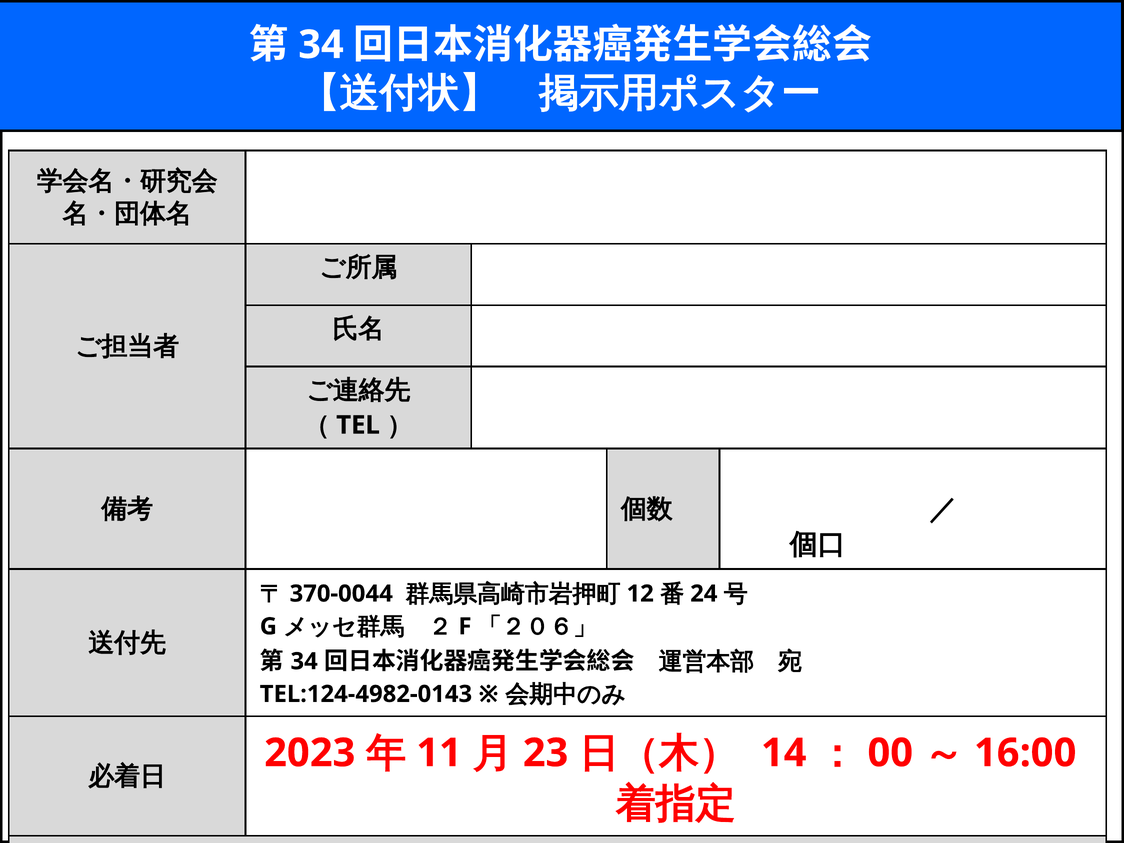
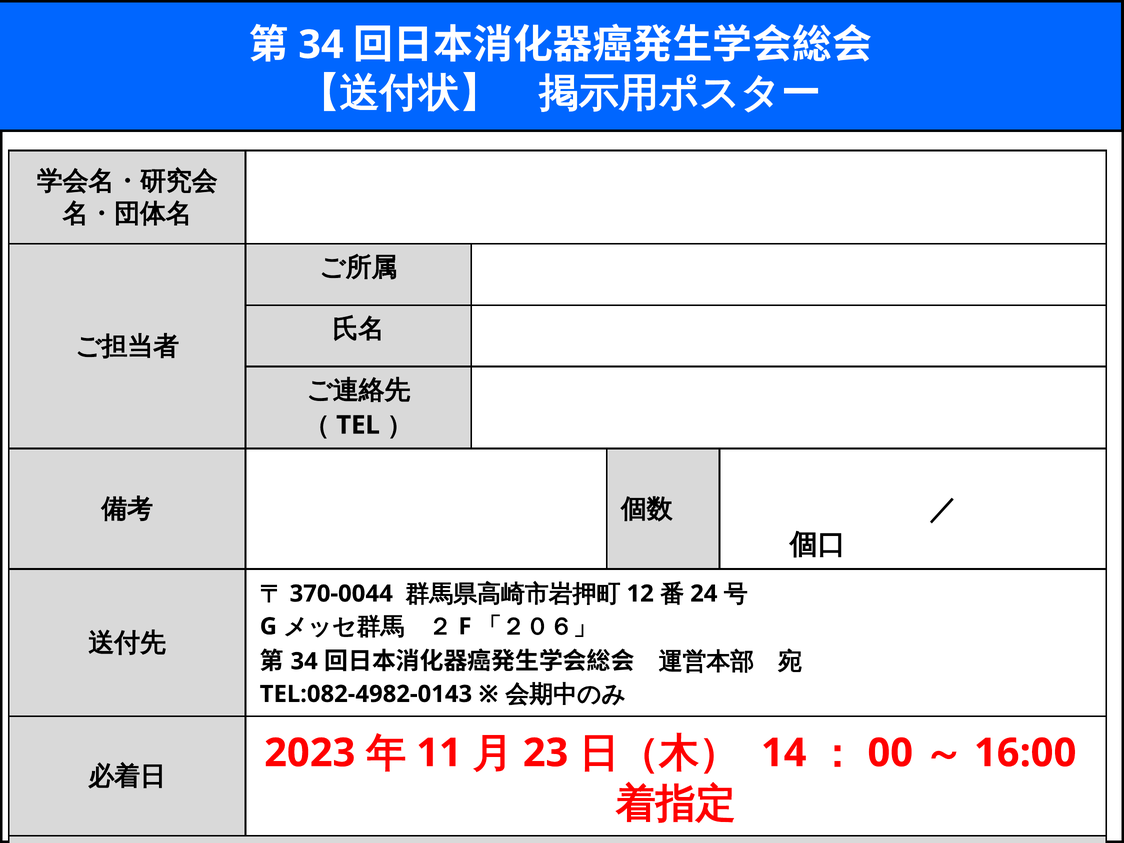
TEL:124-4982-0143: TEL:124-4982-0143 -> TEL:082-4982-0143
